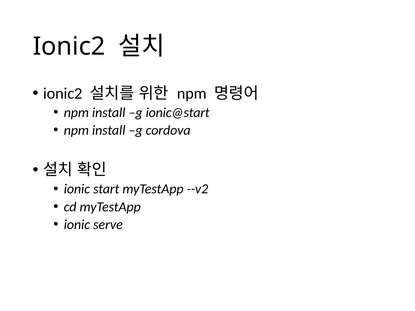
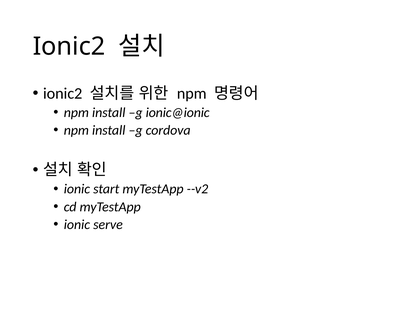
ionic@start: ionic@start -> ionic@ionic
